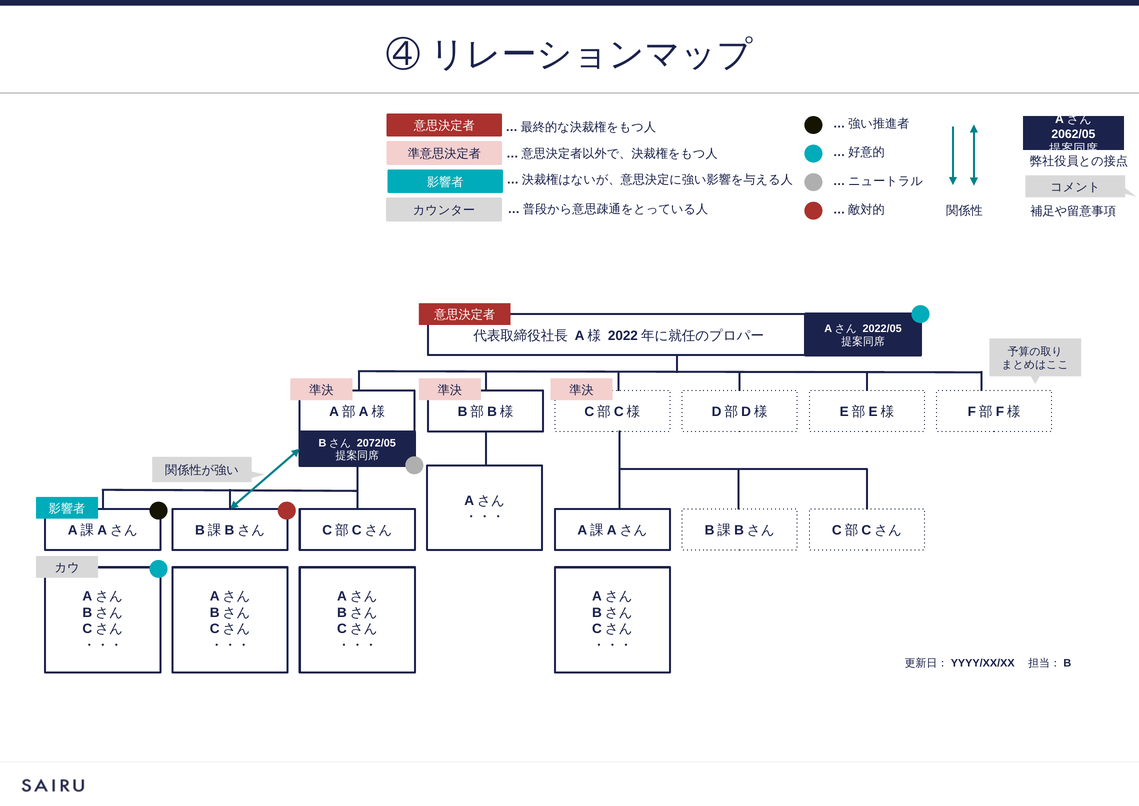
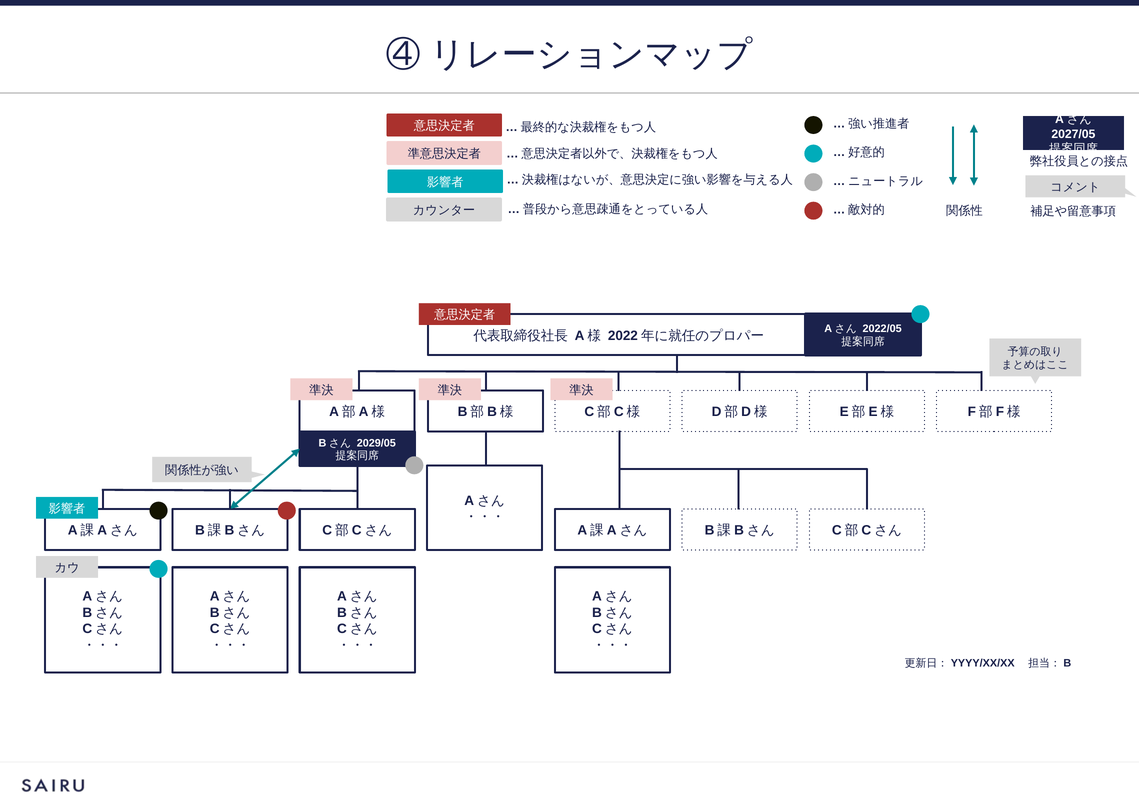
2062/05: 2062/05 -> 2027/05
2072/05: 2072/05 -> 2029/05
